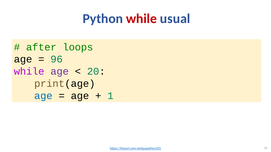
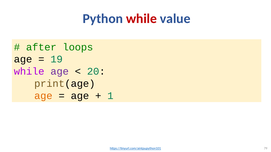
usual: usual -> value
96: 96 -> 19
age at (43, 96) colour: blue -> orange
